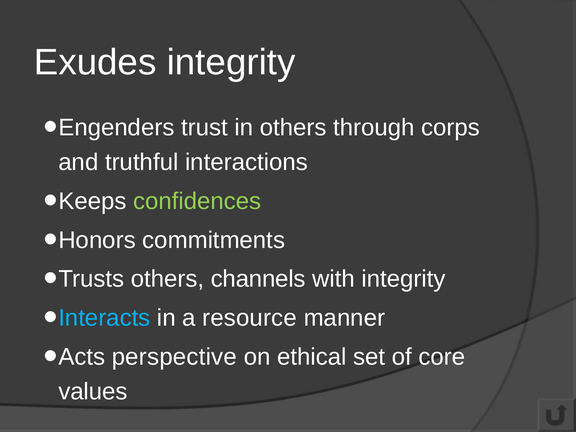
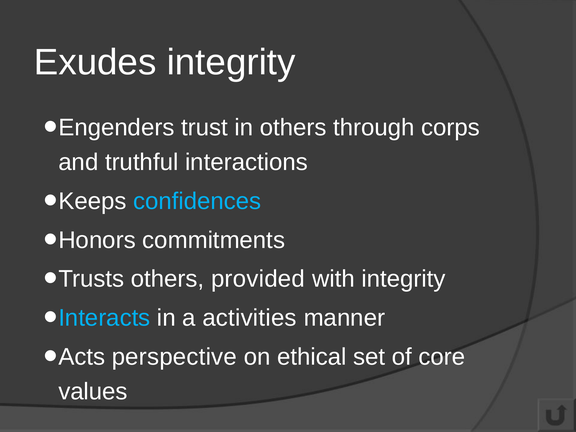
confidences colour: light green -> light blue
channels: channels -> provided
resource: resource -> activities
